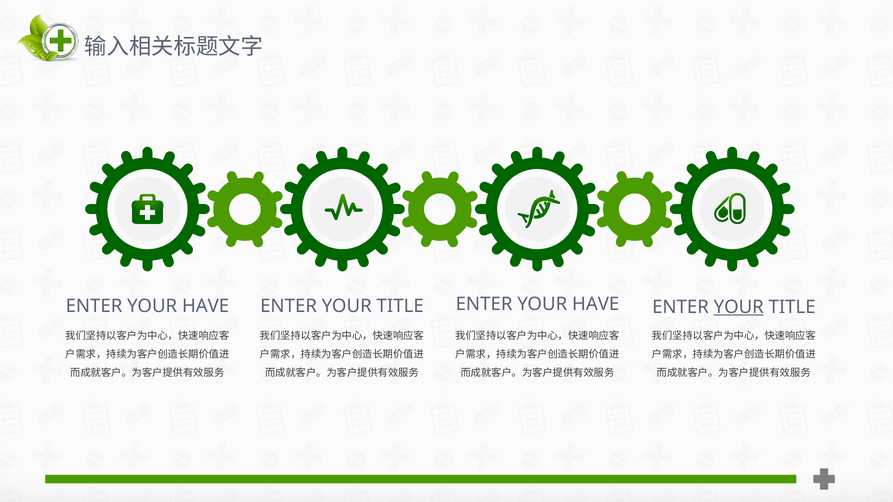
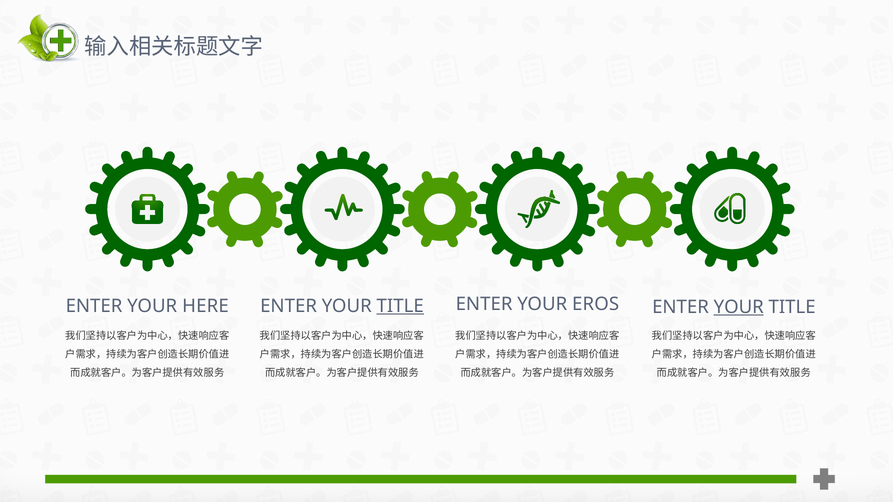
HAVE at (596, 305): HAVE -> EROS
HAVE at (206, 306): HAVE -> HERE
TITLE at (400, 306) underline: none -> present
